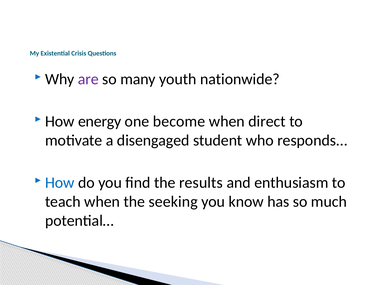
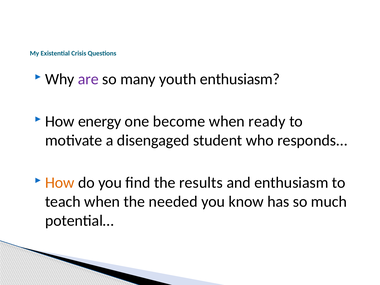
youth nationwide: nationwide -> enthusiasm
direct: direct -> ready
How at (60, 183) colour: blue -> orange
seeking: seeking -> needed
